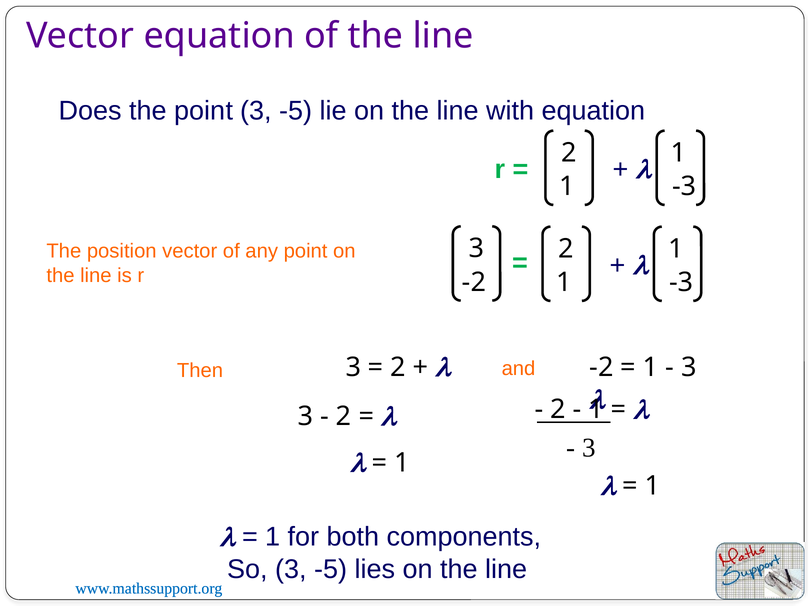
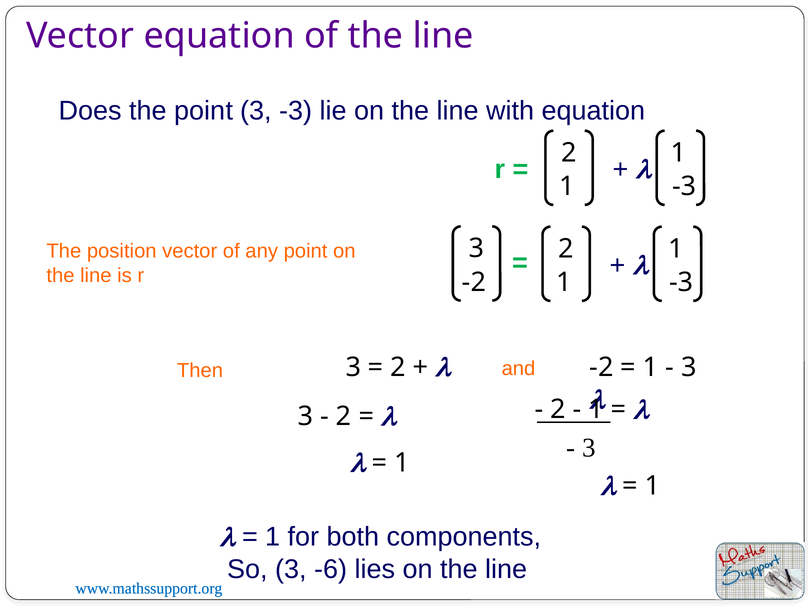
point 3 -5: -5 -> -3
So 3 -5: -5 -> -6
